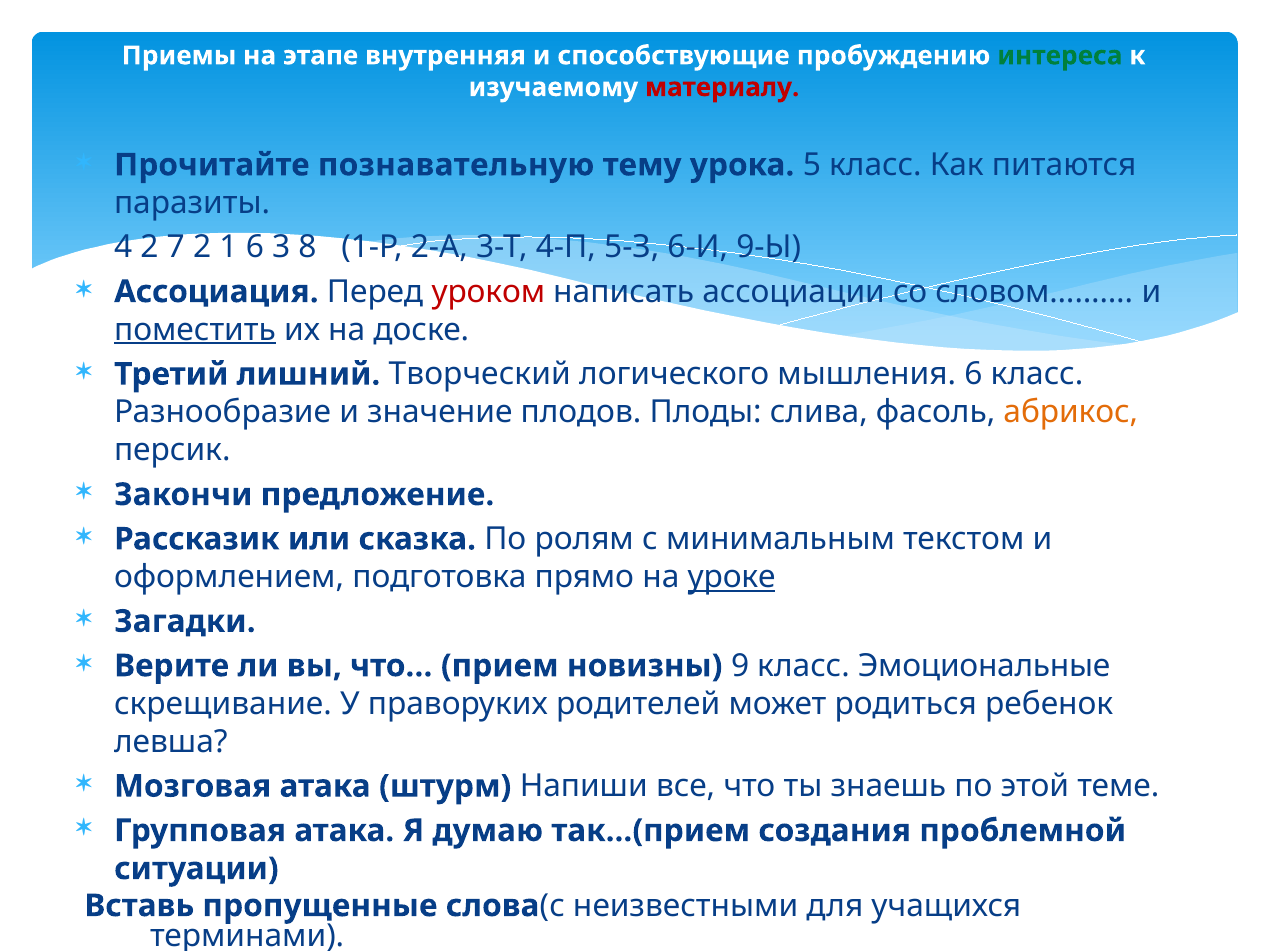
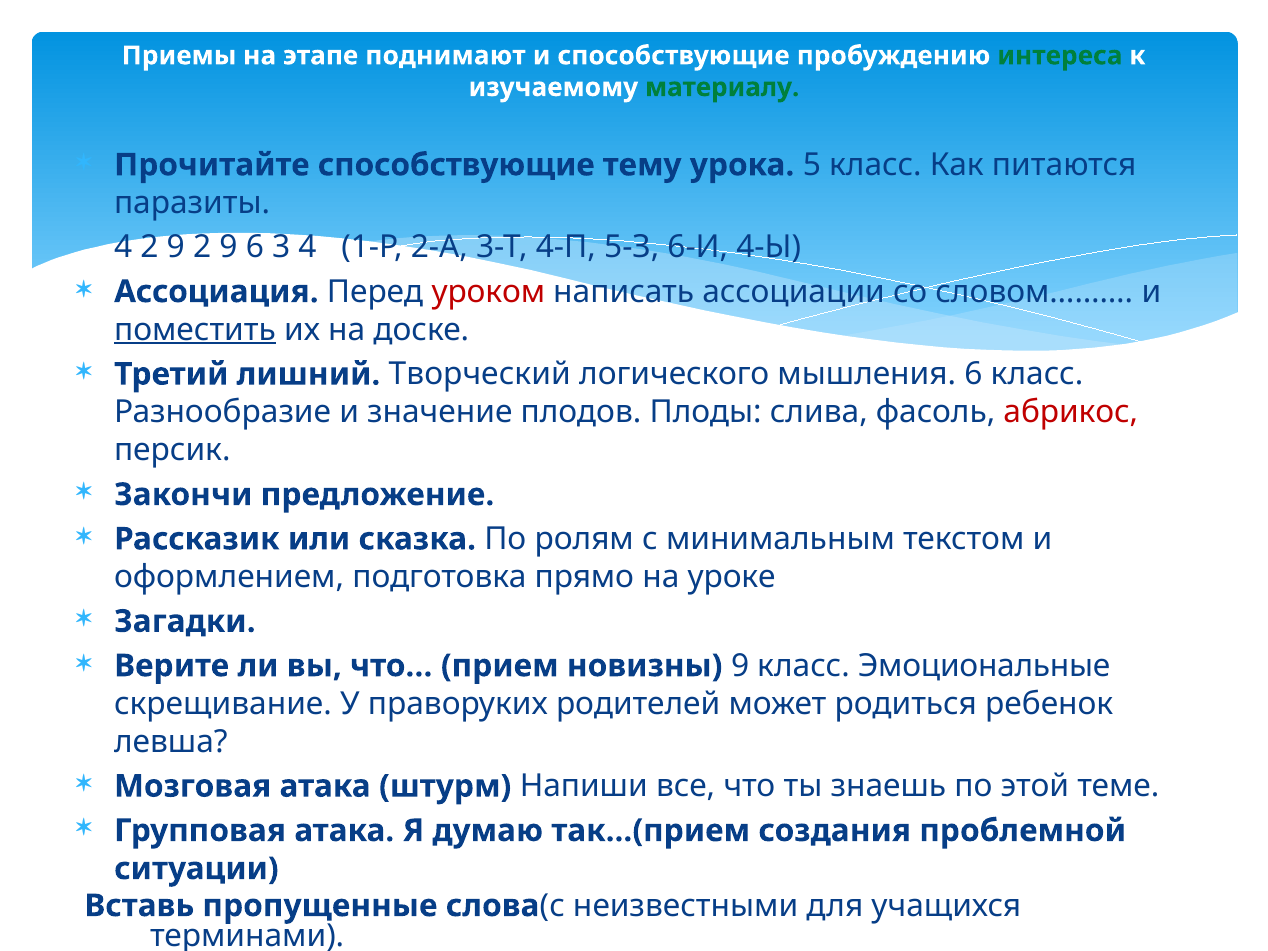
внутренняя: внутренняя -> поднимают
материалу colour: red -> green
Прочитайте познавательную: познавательную -> способствующие
4 2 7: 7 -> 9
1 at (229, 247): 1 -> 9
3 8: 8 -> 4
9-Ы: 9-Ы -> 4-Ы
абрикос colour: orange -> red
уроке underline: present -> none
